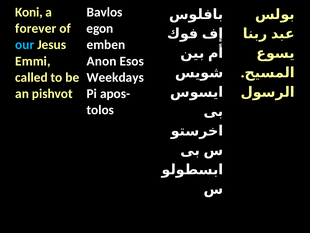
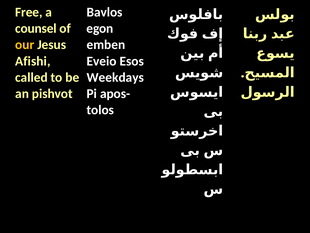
Koni: Koni -> Free
forever: forever -> counsel
our colour: light blue -> yellow
Emmi: Emmi -> Afishi
Anon: Anon -> Eveio
